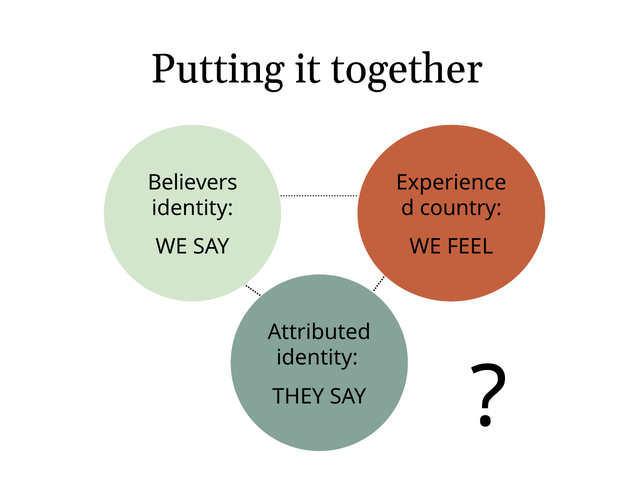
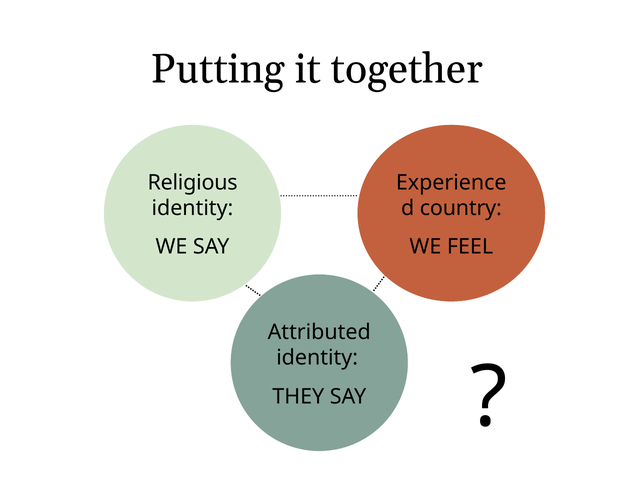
Believers: Believers -> Religious
